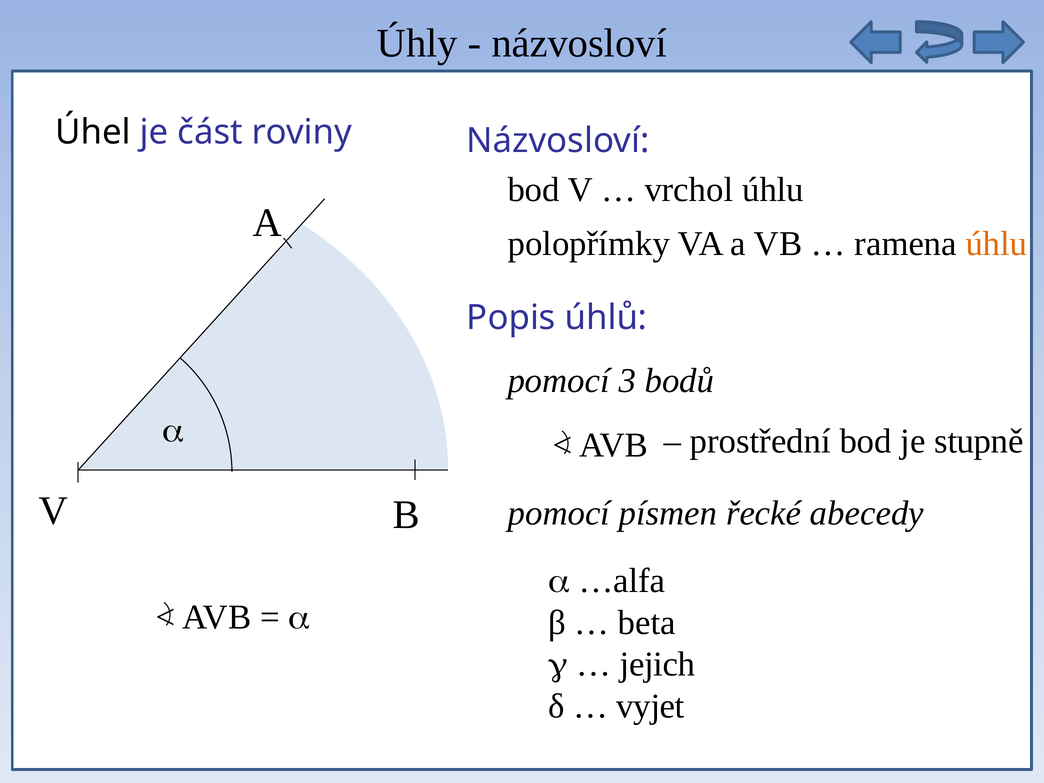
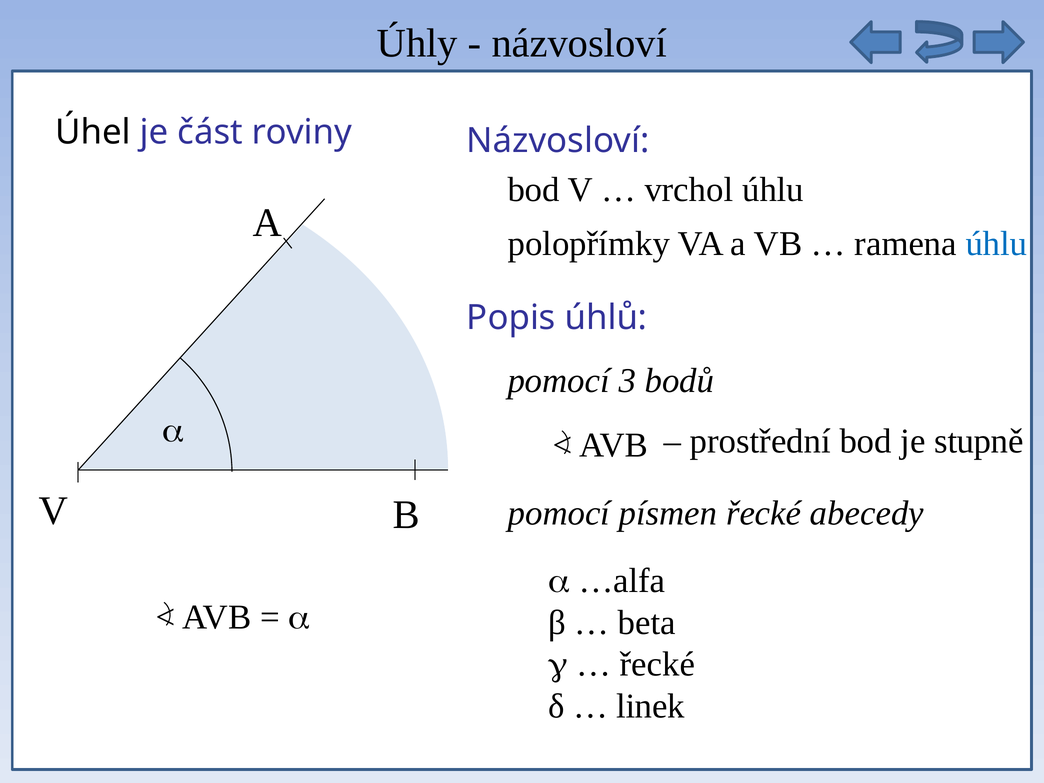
úhlu at (996, 244) colour: orange -> blue
jejich at (658, 664): jejich -> řecké
vyjet at (650, 706): vyjet -> linek
